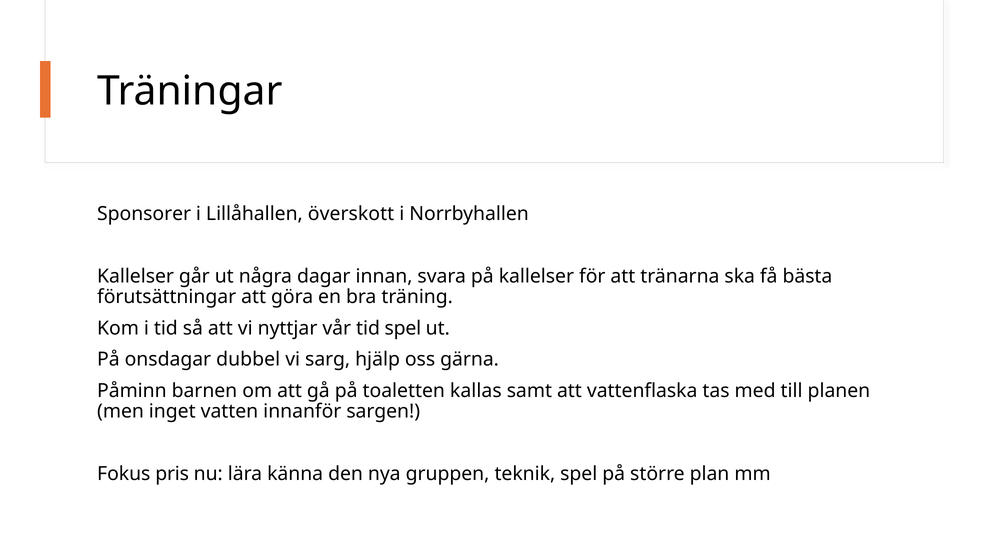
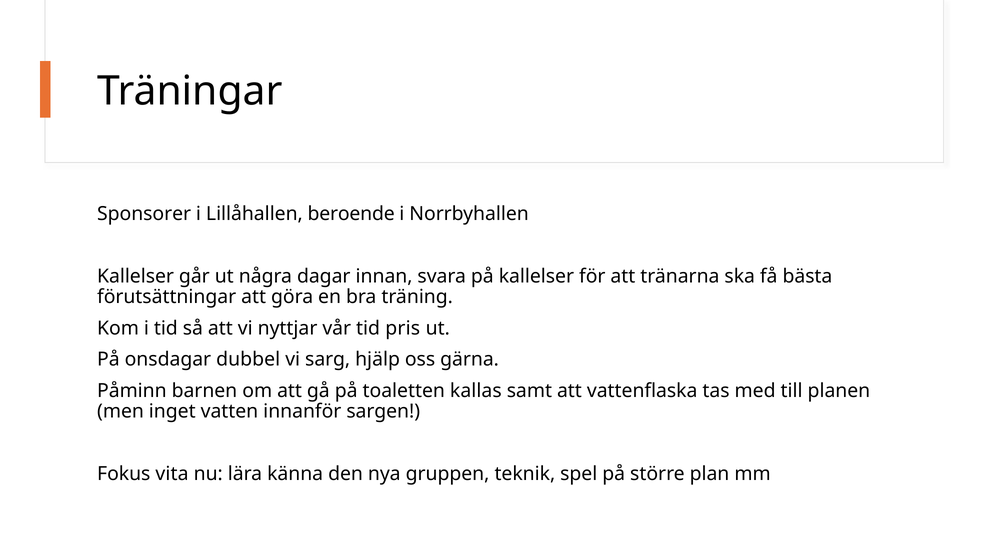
överskott: överskott -> beroende
tid spel: spel -> pris
pris: pris -> vita
